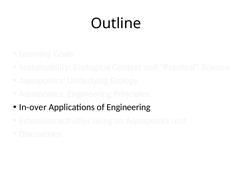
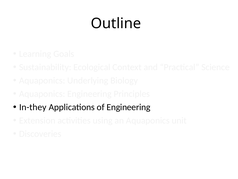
In-over: In-over -> In-they
